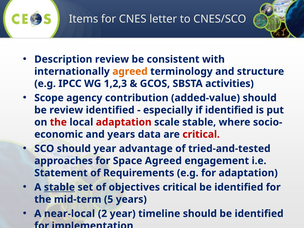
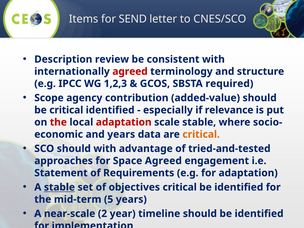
CNES: CNES -> SEND
agreed at (130, 71) colour: orange -> red
activities: activities -> required
be review: review -> critical
if identified: identified -> relevance
critical at (201, 134) colour: red -> orange
should year: year -> with
near-local: near-local -> near-scale
